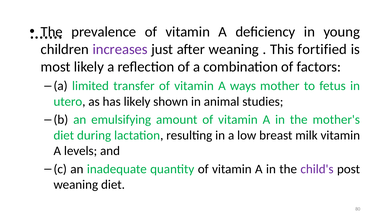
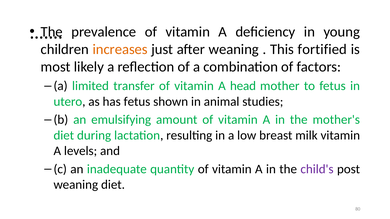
increases colour: purple -> orange
ways: ways -> head
has likely: likely -> fetus
